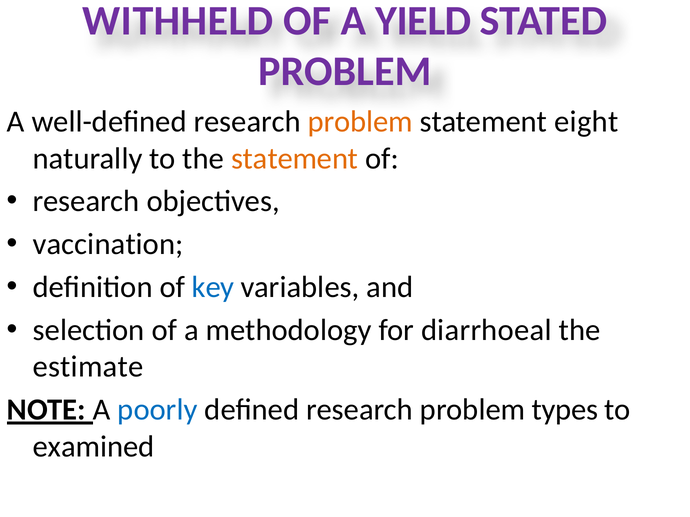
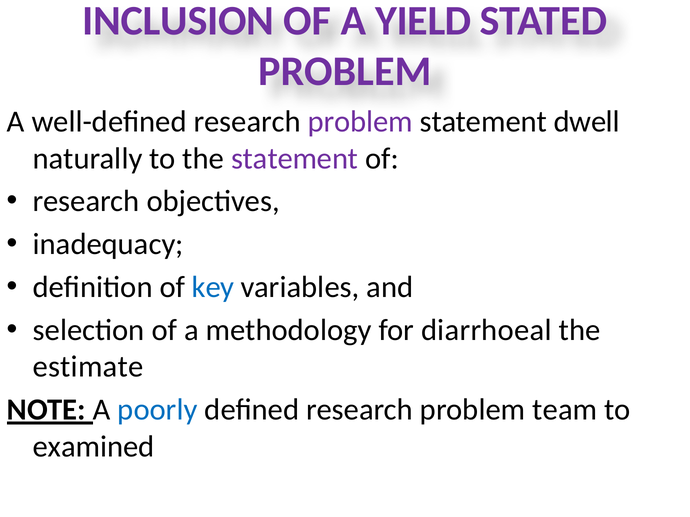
WITHHELD: WITHHELD -> INCLUSION
problem at (360, 122) colour: orange -> purple
eight: eight -> dwell
statement at (295, 159) colour: orange -> purple
vaccination: vaccination -> inadequacy
types: types -> team
